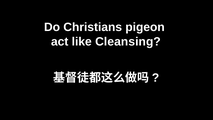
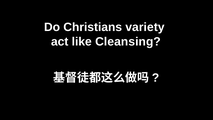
pigeon: pigeon -> variety
